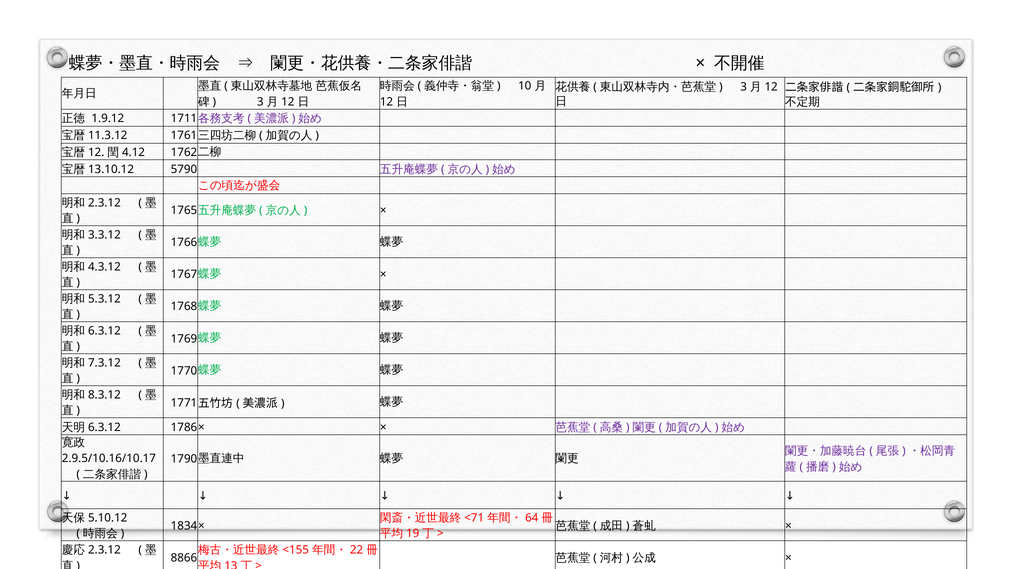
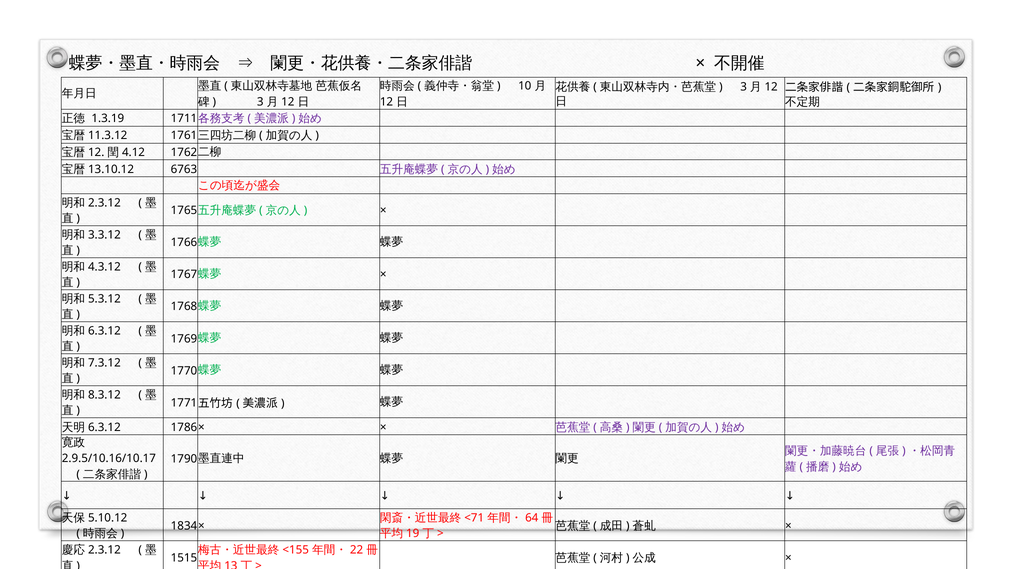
1.9.12: 1.9.12 -> 1.3.19
5790: 5790 -> 6763
8866: 8866 -> 1515
